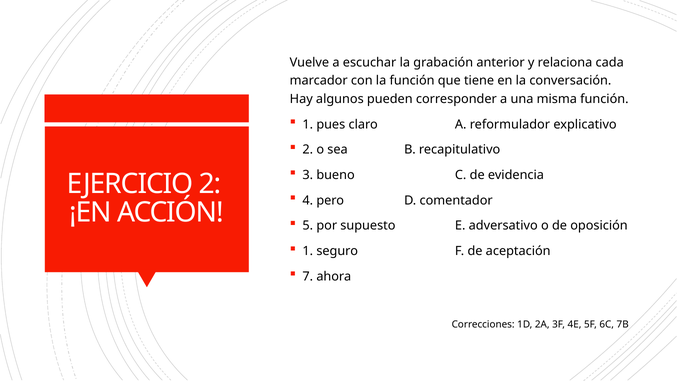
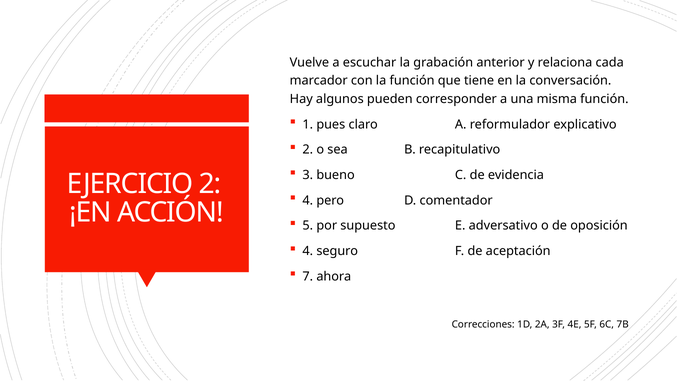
1 at (308, 251): 1 -> 4
